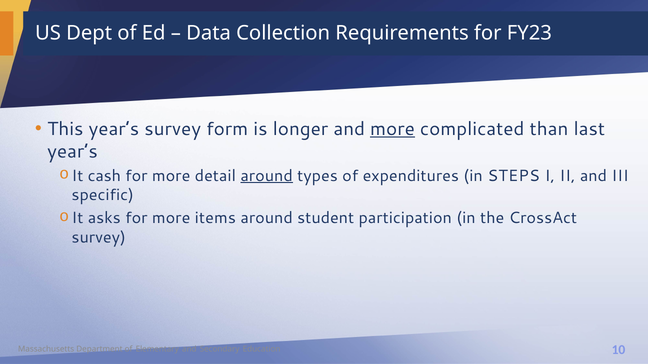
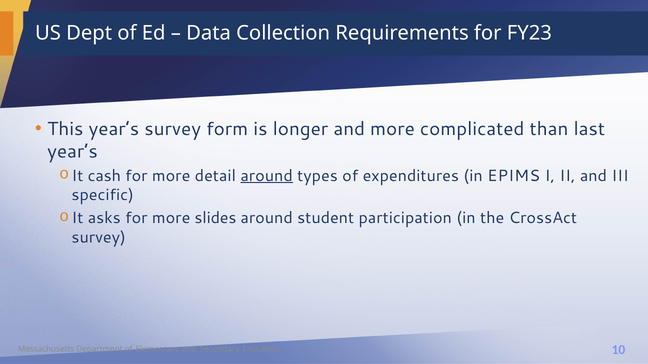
more at (392, 129) underline: present -> none
STEPS: STEPS -> EPIMS
items: items -> slides
